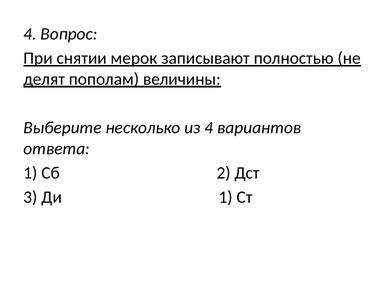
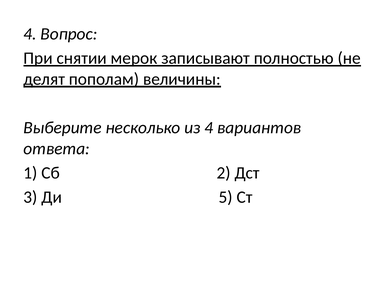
Ди 1: 1 -> 5
